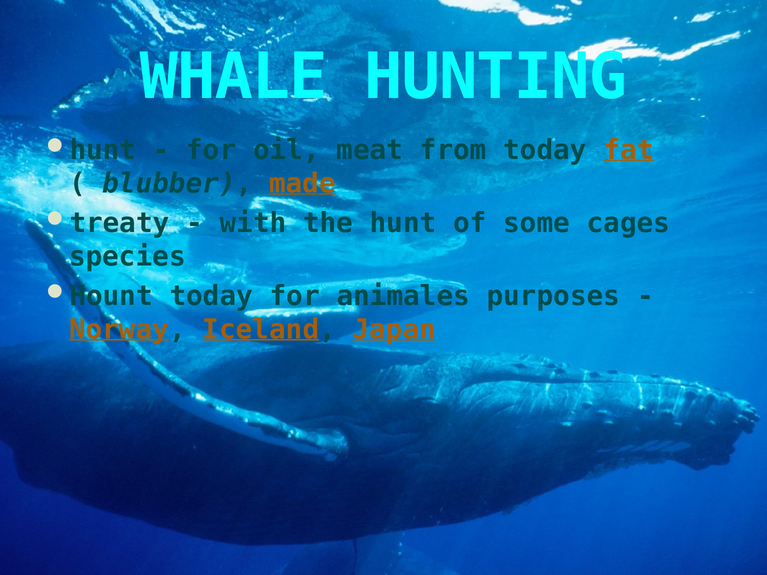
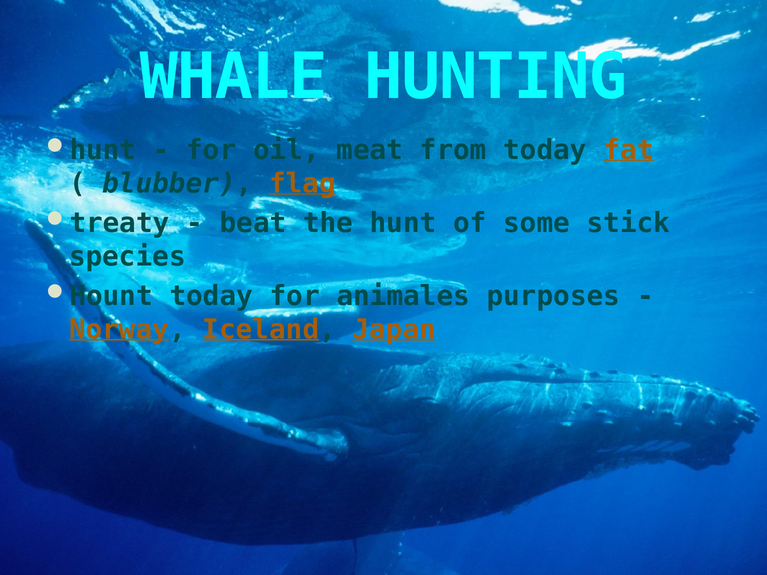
made: made -> flag
with: with -> beat
cages: cages -> stick
